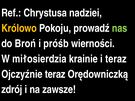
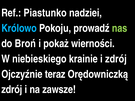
Chrystusa: Chrystusa -> Piastunko
Królowo colour: yellow -> light blue
próśb: próśb -> pokaż
miłosierdzia: miłosierdzia -> niebieskiego
i teraz: teraz -> zdrój
